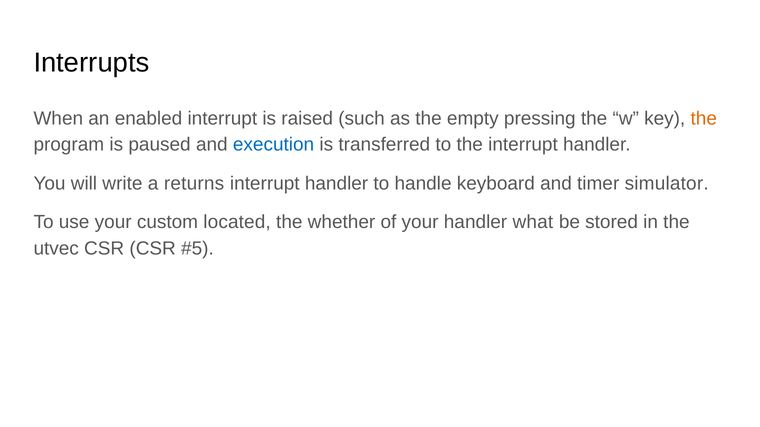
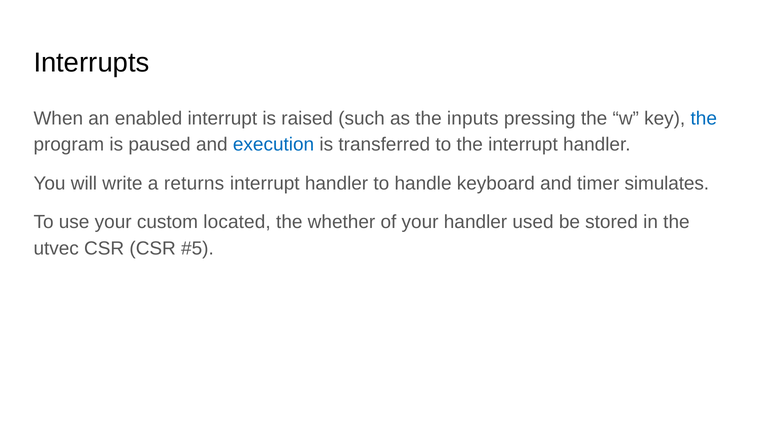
empty: empty -> inputs
the at (704, 119) colour: orange -> blue
simulator: simulator -> simulates
what: what -> used
